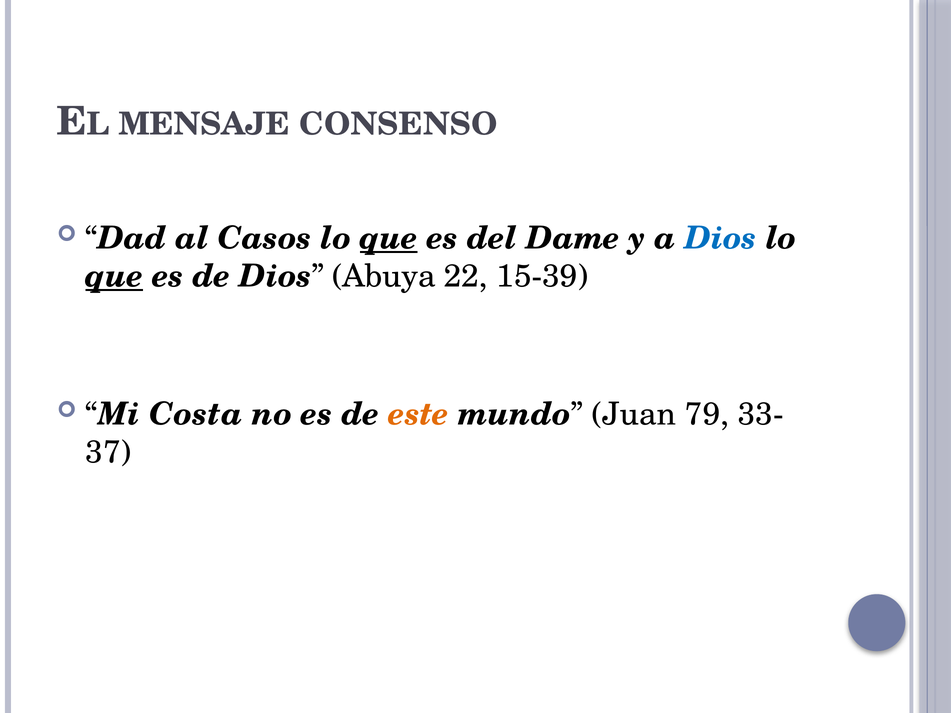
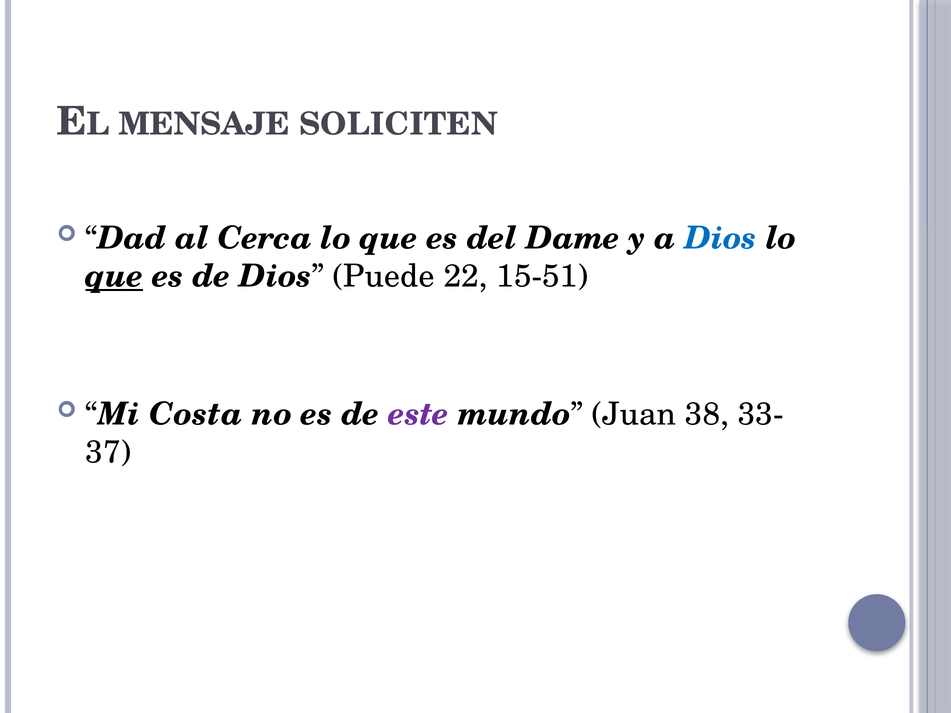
CONSENSO: CONSENSO -> SOLICITEN
Casos: Casos -> Cerca
que at (389, 238) underline: present -> none
Abuya: Abuya -> Puede
15-39: 15-39 -> 15-51
este colour: orange -> purple
79: 79 -> 38
